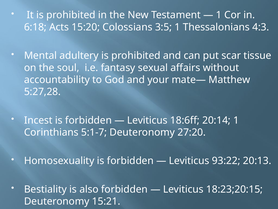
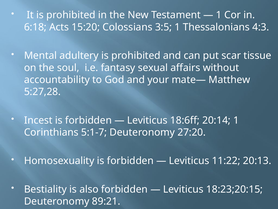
93:22: 93:22 -> 11:22
15:21: 15:21 -> 89:21
